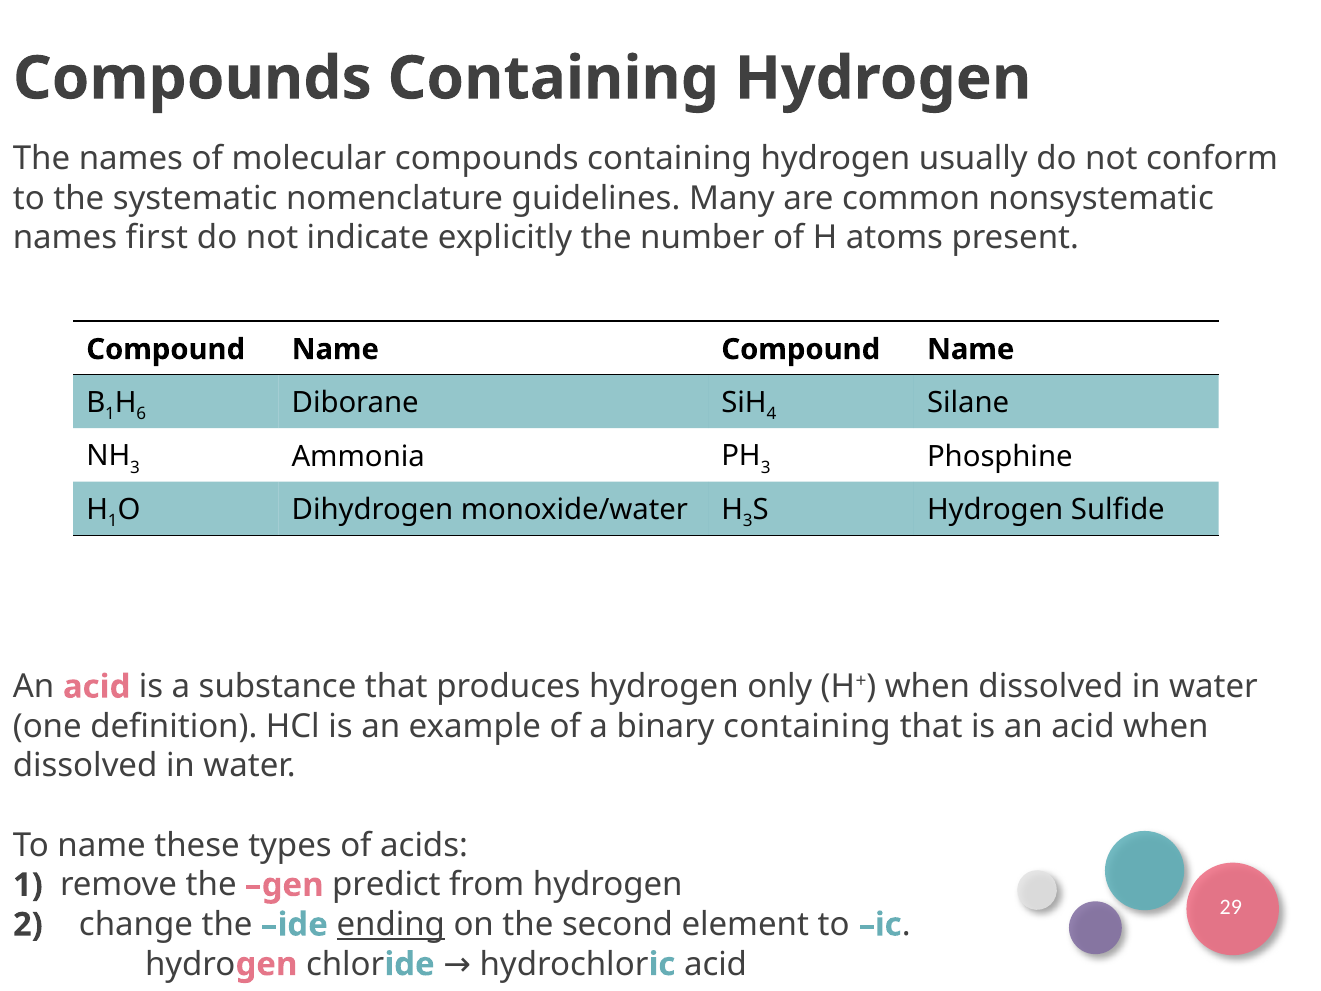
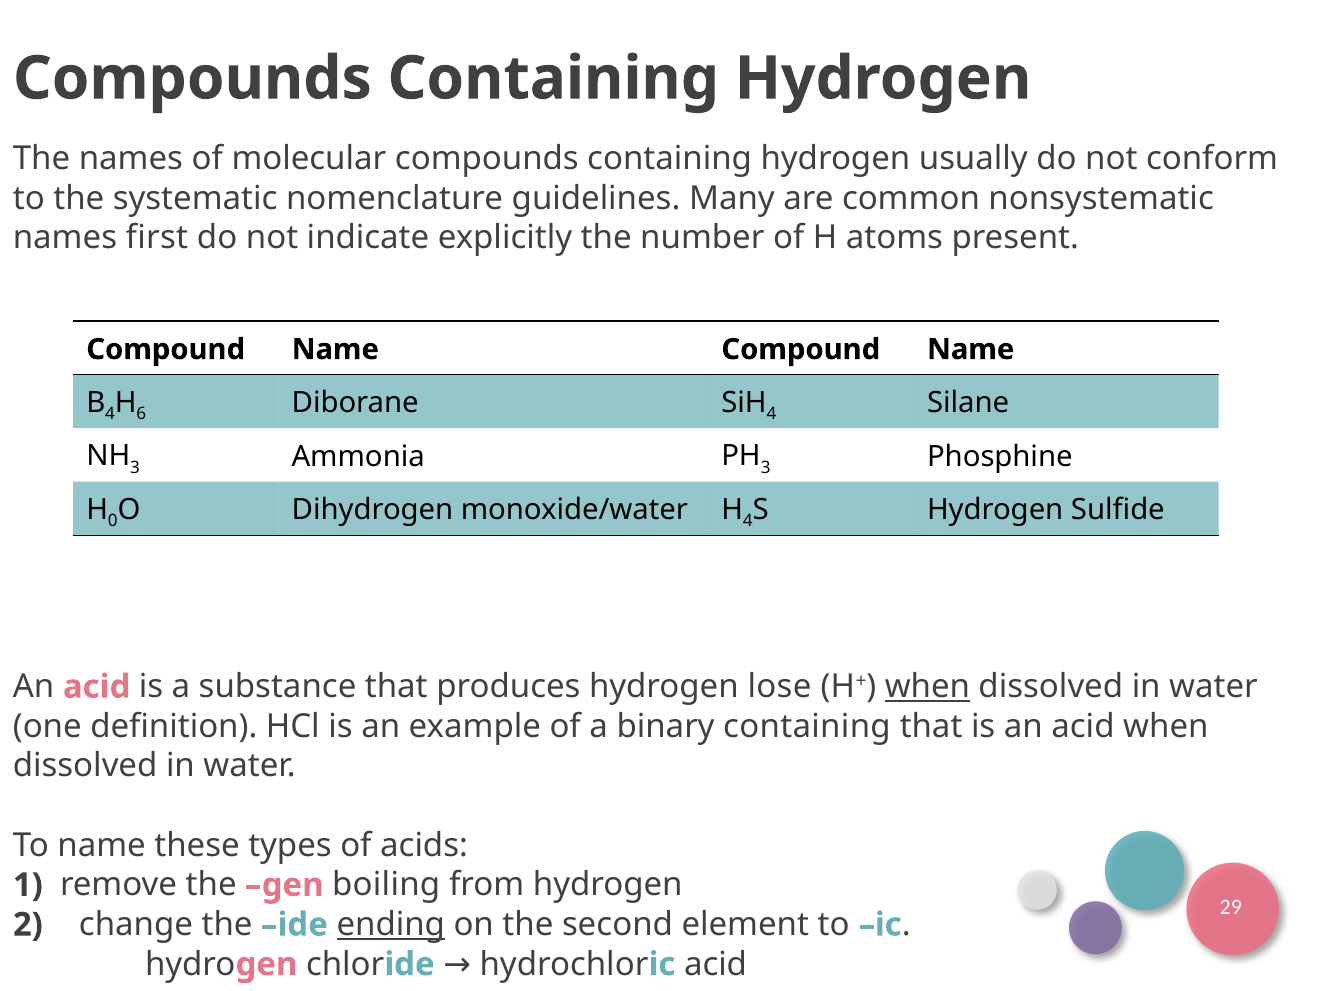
1 at (110, 414): 1 -> 4
H 1: 1 -> 0
H 3: 3 -> 4
only: only -> lose
when at (927, 687) underline: none -> present
predict: predict -> boiling
